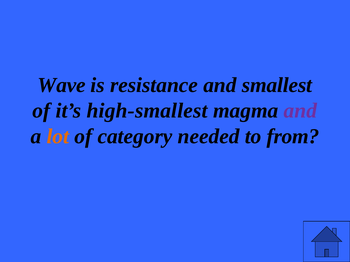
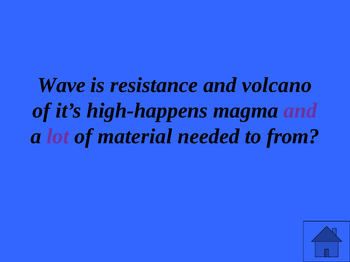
smallest: smallest -> volcano
high-smallest: high-smallest -> high-happens
lot colour: orange -> purple
category: category -> material
